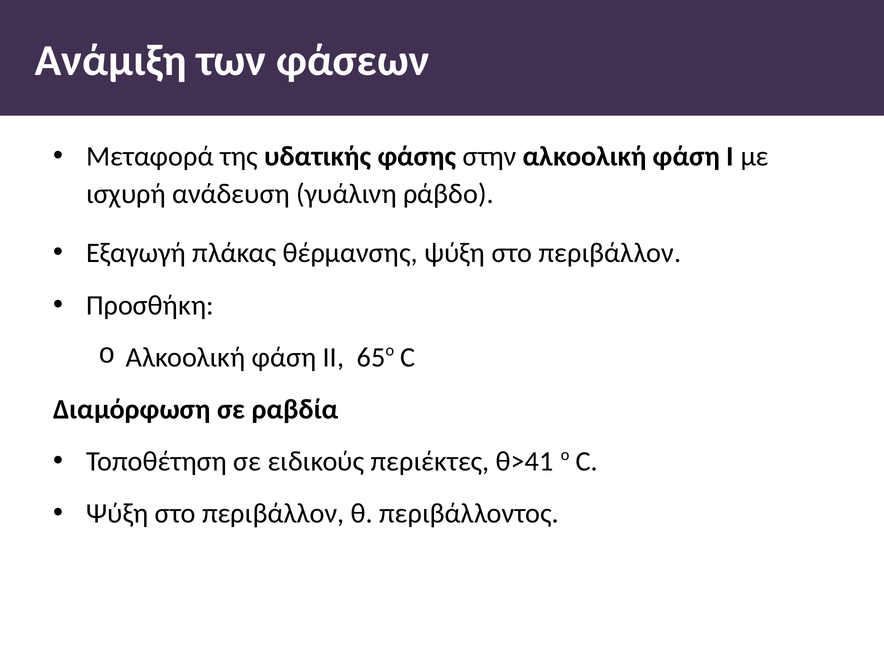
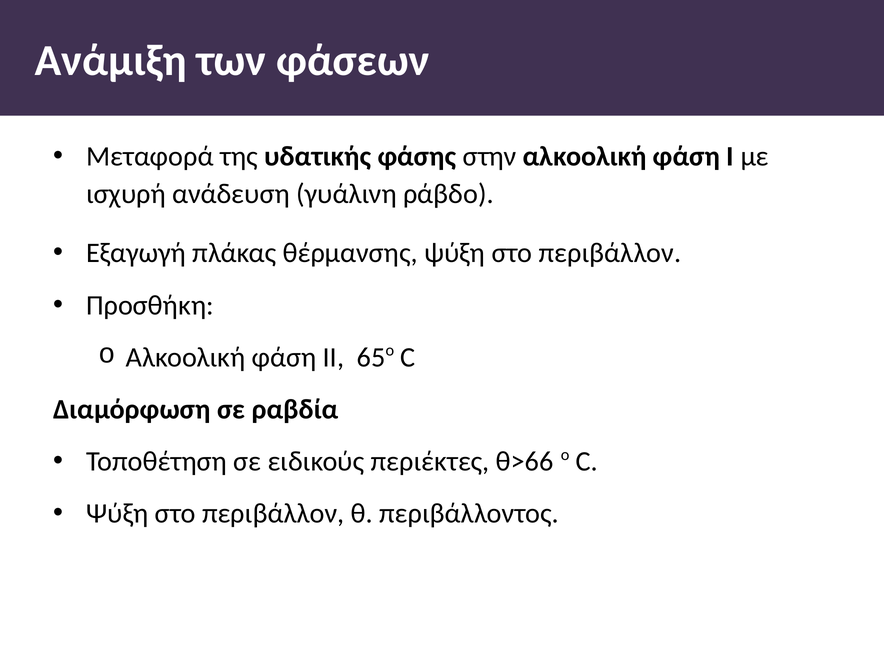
θ>41: θ>41 -> θ>66
